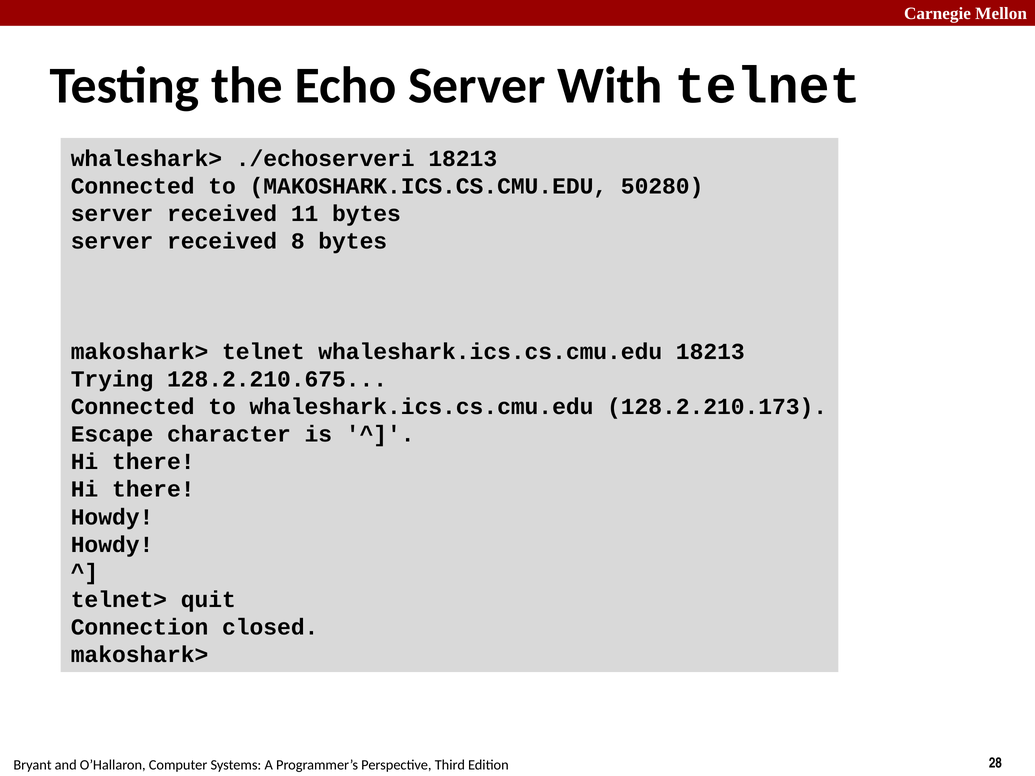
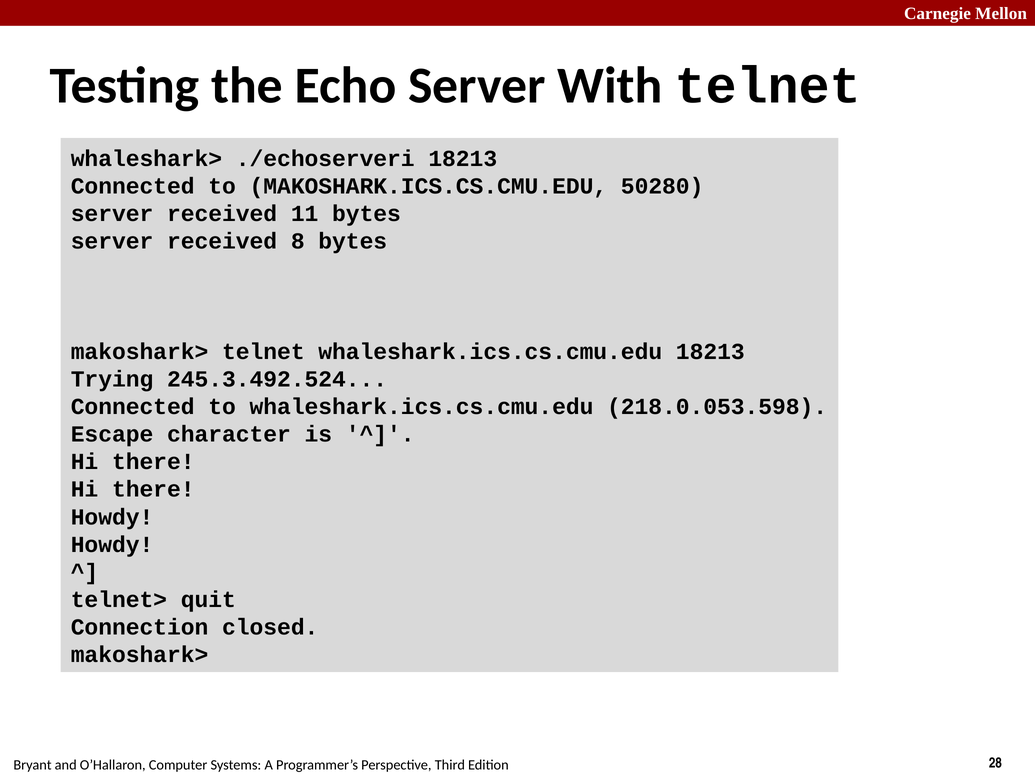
128.2.210.675: 128.2.210.675 -> 245.3.492.524
128.2.210.173: 128.2.210.173 -> 218.0.053.598
